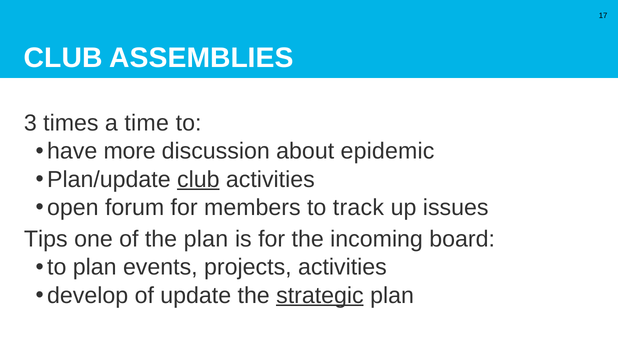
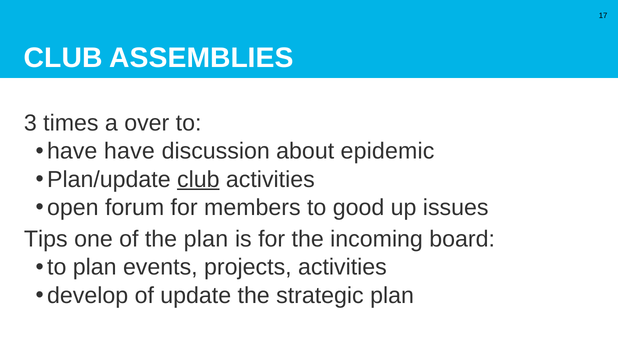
time: time -> over
have more: more -> have
track: track -> good
strategic underline: present -> none
